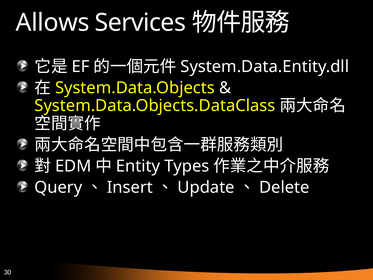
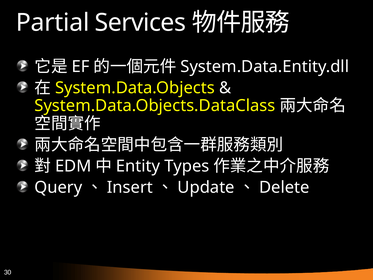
Allows: Allows -> Partial
